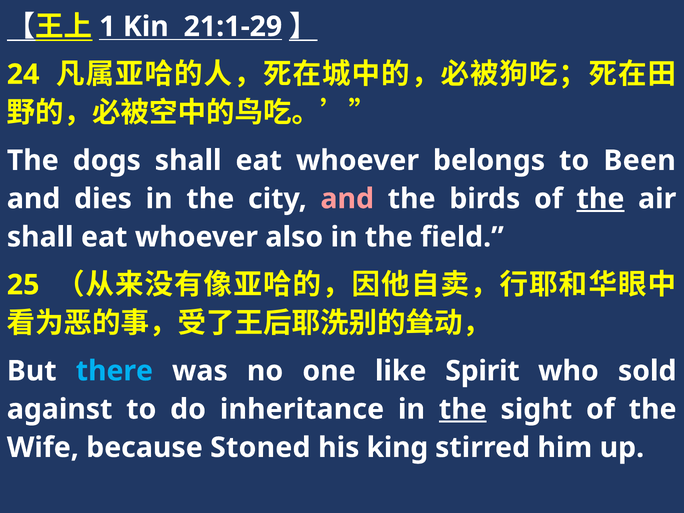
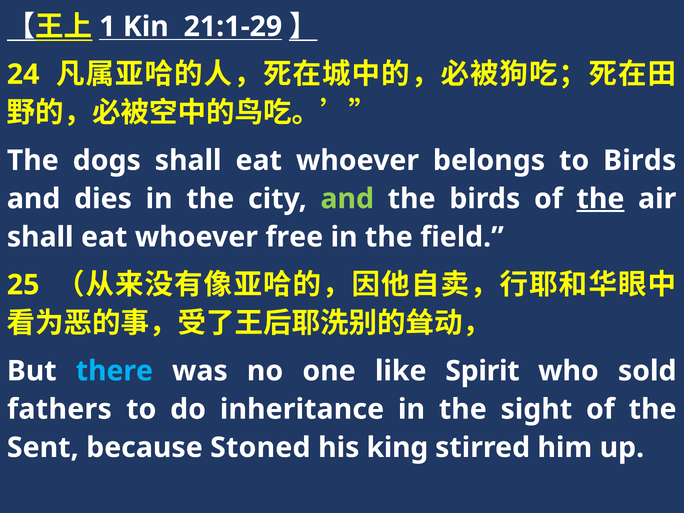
to Been: Been -> Birds
and at (347, 199) colour: pink -> light green
also: also -> free
against: against -> fathers
the at (463, 409) underline: present -> none
Wife: Wife -> Sent
